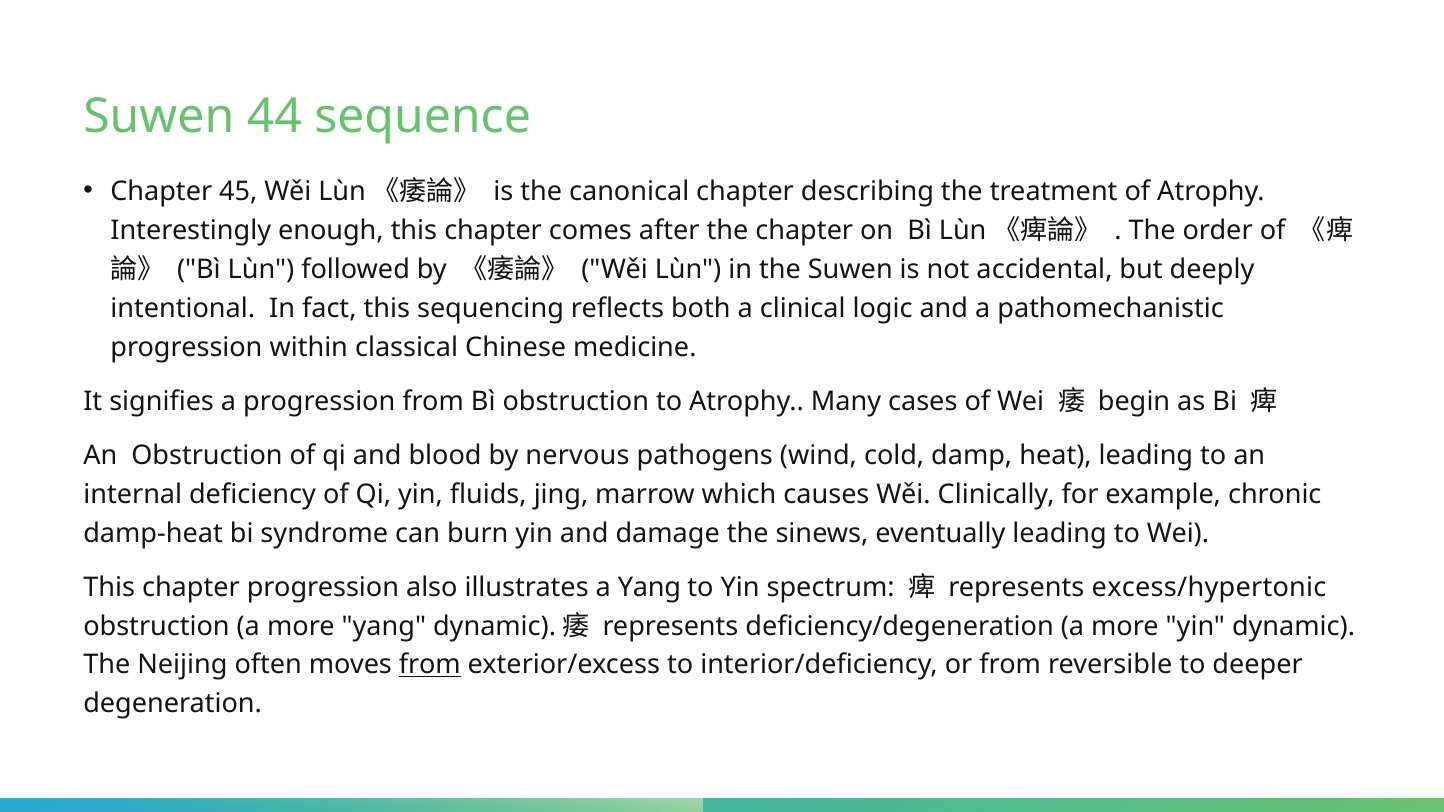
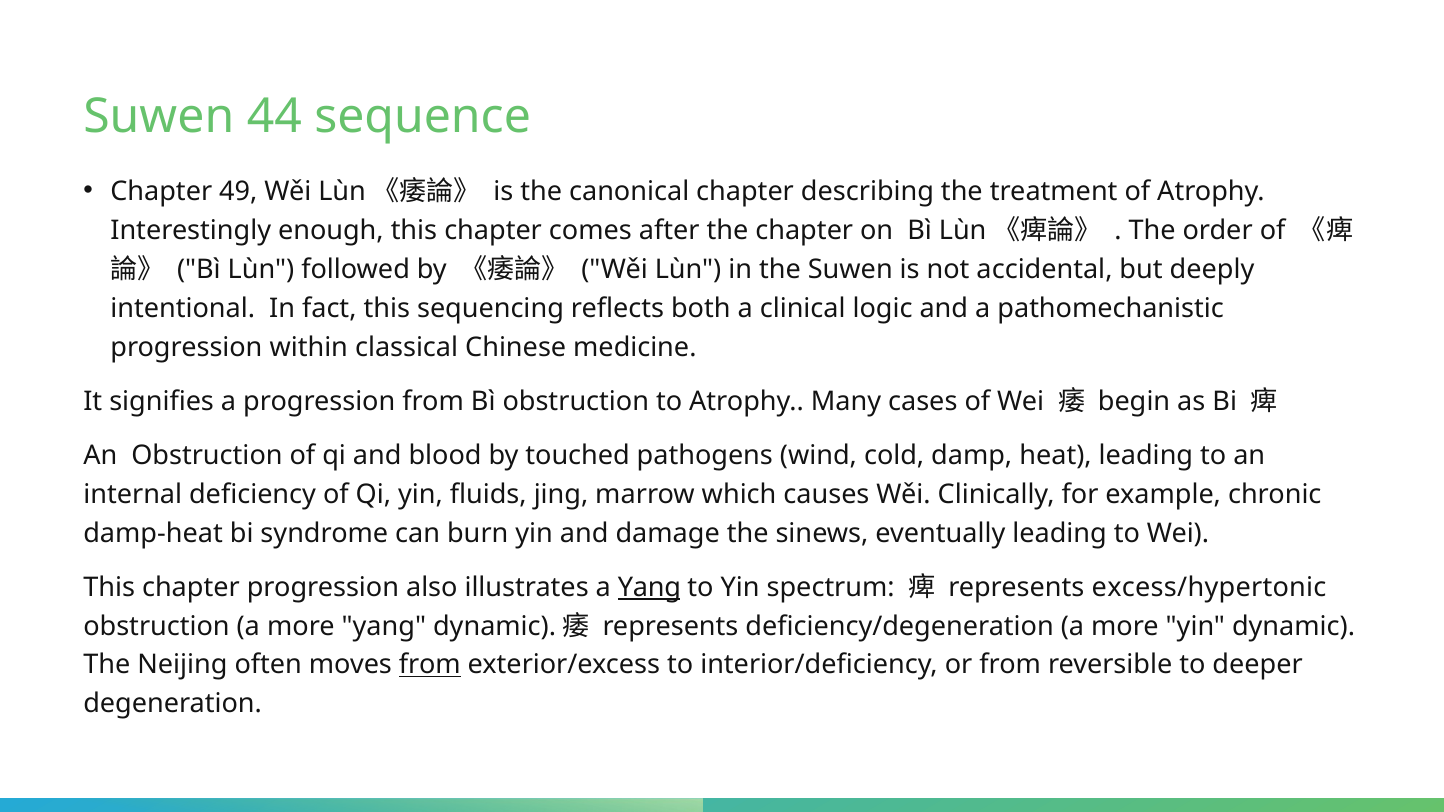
45: 45 -> 49
nervous: nervous -> touched
Yang at (649, 587) underline: none -> present
